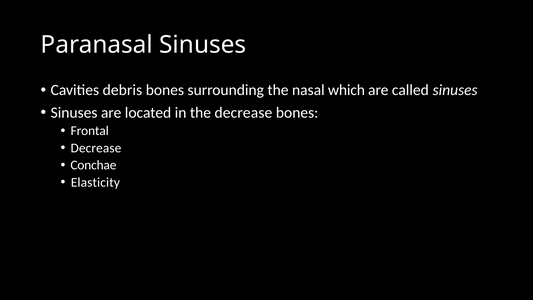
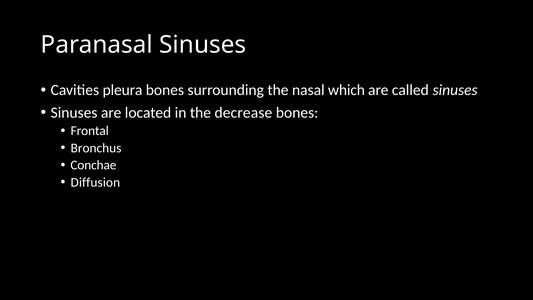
debris: debris -> pleura
Decrease at (96, 148): Decrease -> Bronchus
Elasticity: Elasticity -> Diffusion
